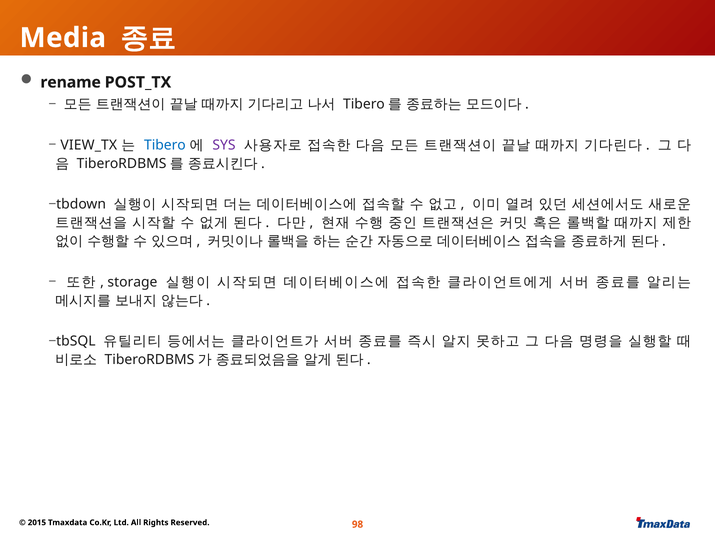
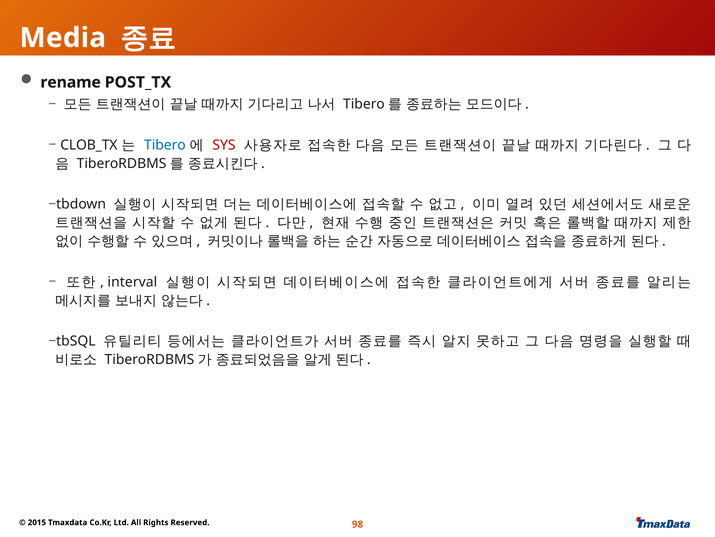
VIEW_TX: VIEW_TX -> CLOB_TX
SYS colour: purple -> red
storage: storage -> interval
